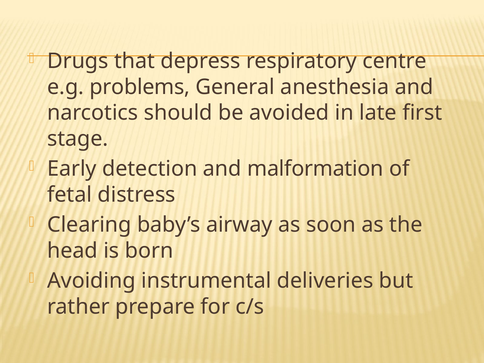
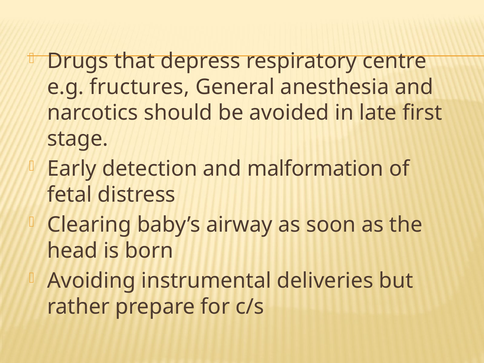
problems: problems -> fructures
